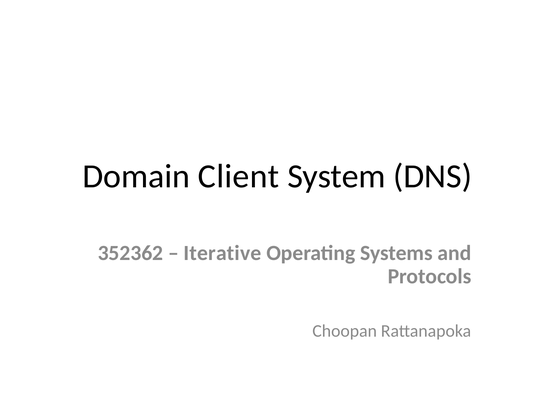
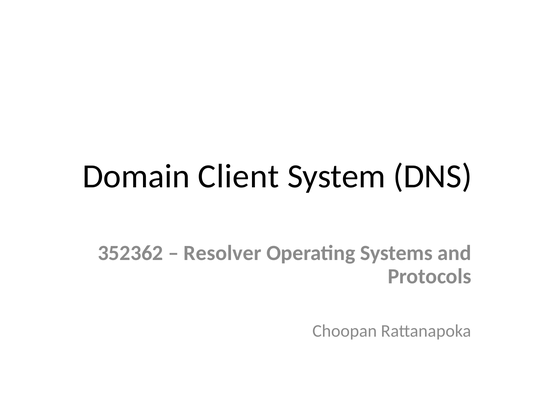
Iterative: Iterative -> Resolver
